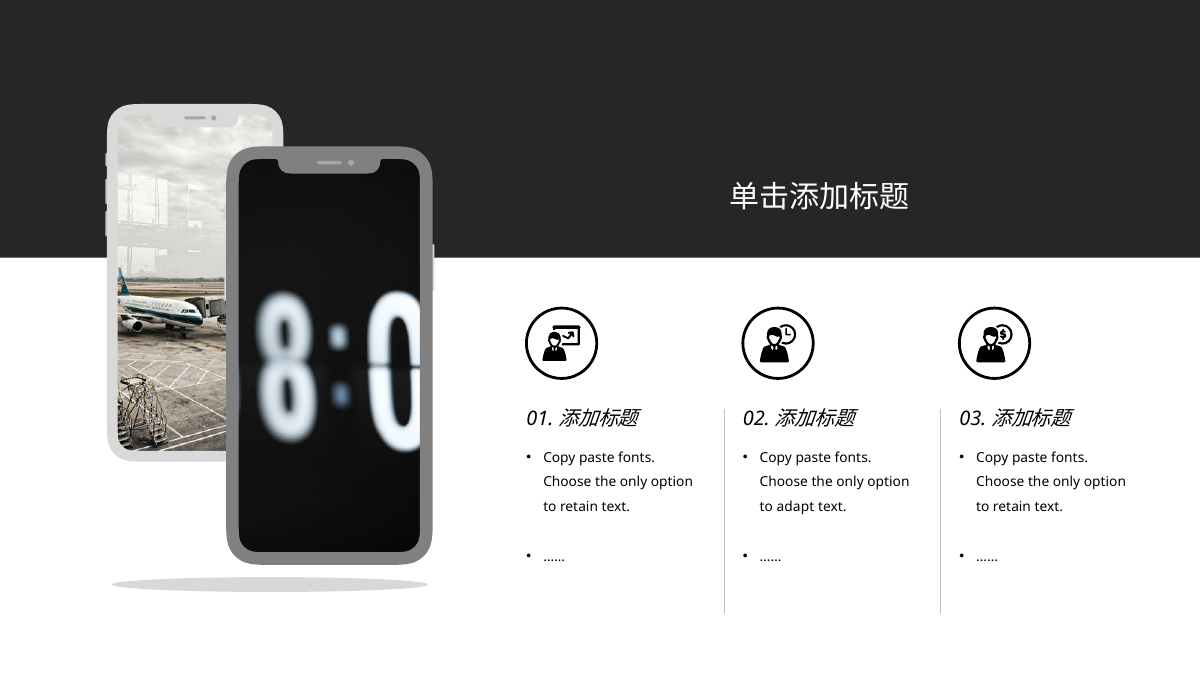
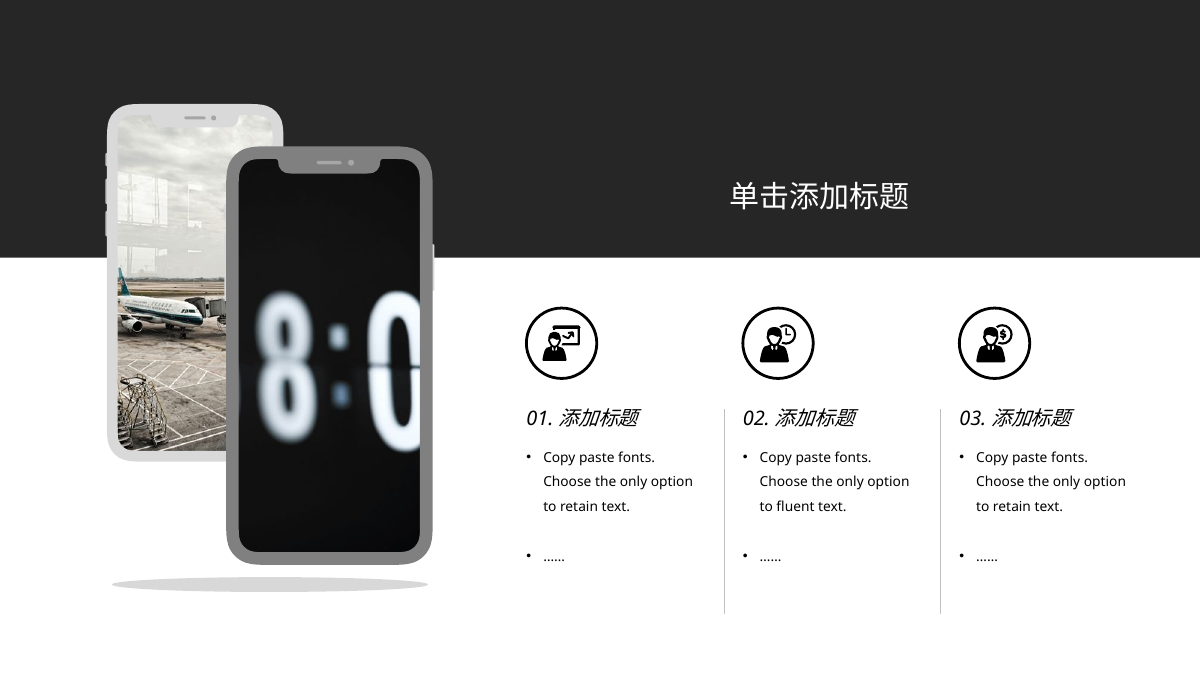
adapt: adapt -> fluent
